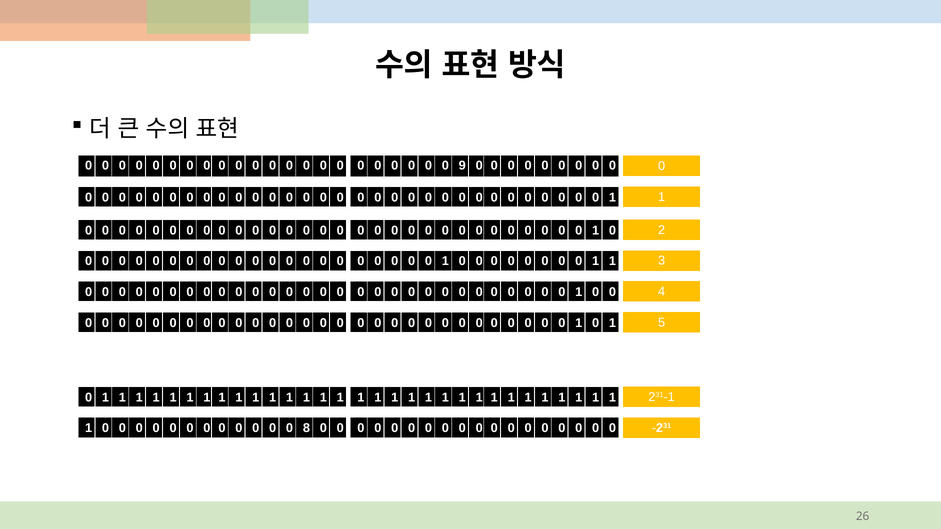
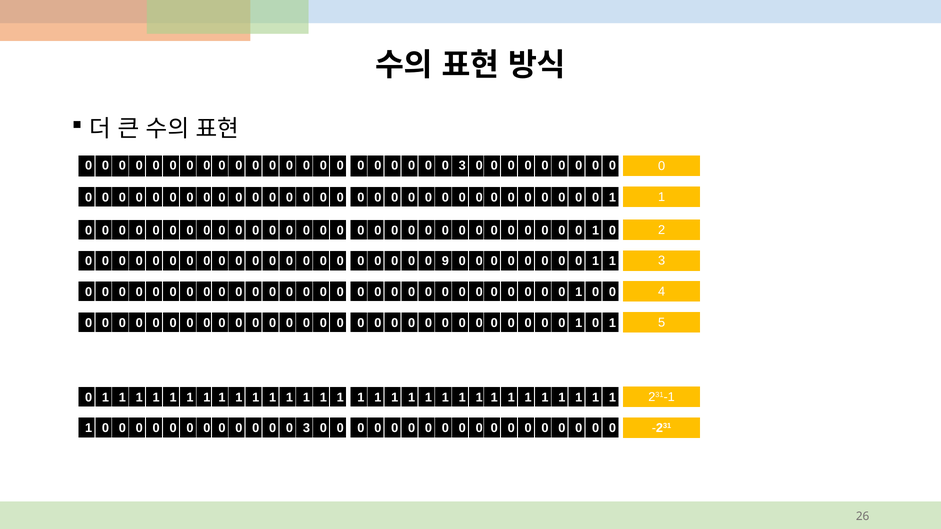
9 at (462, 166): 9 -> 3
1 at (445, 261): 1 -> 9
8 at (306, 428): 8 -> 3
